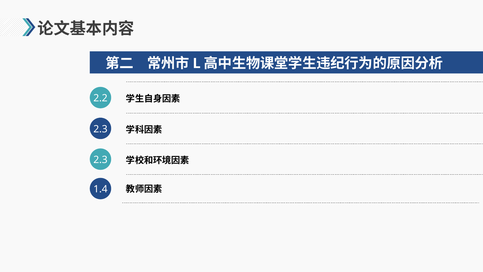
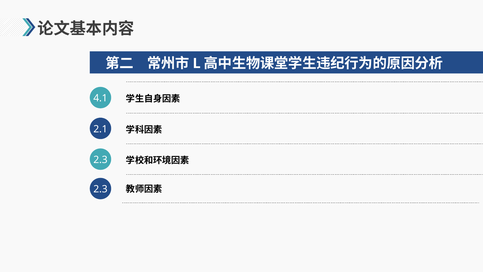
2.2: 2.2 -> 4.1
2.3 at (100, 129): 2.3 -> 2.1
1.4 at (100, 189): 1.4 -> 2.3
